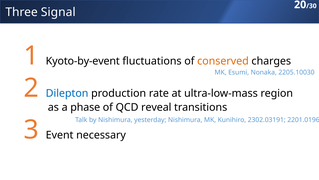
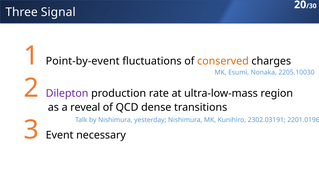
Kyoto-by-event: Kyoto-by-event -> Point-by-event
Dilepton colour: blue -> purple
phase: phase -> reveal
reveal: reveal -> dense
